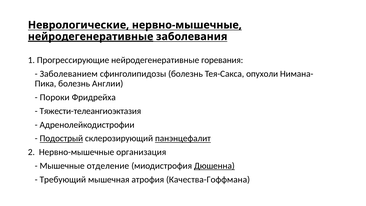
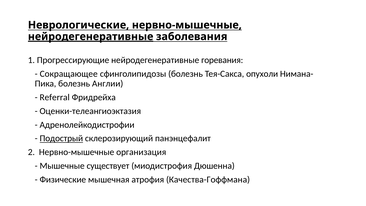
Заболеванием: Заболеванием -> Сокращающее
Пороки: Пороки -> Referral
Тяжести-телеангиоэктазия: Тяжести-телеангиоэктазия -> Оценки-телеангиоэктазия
панэнцефалит underline: present -> none
отделение: отделение -> существует
Дюшенна underline: present -> none
Требующий: Требующий -> Физические
